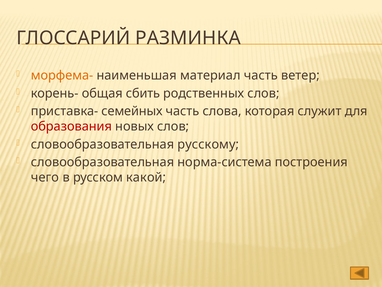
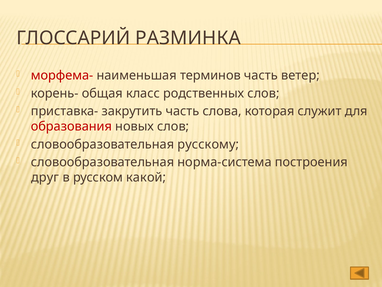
морфема- colour: orange -> red
материал: материал -> терминов
сбить: сбить -> класс
семейных: семейных -> закрутить
чего: чего -> друг
